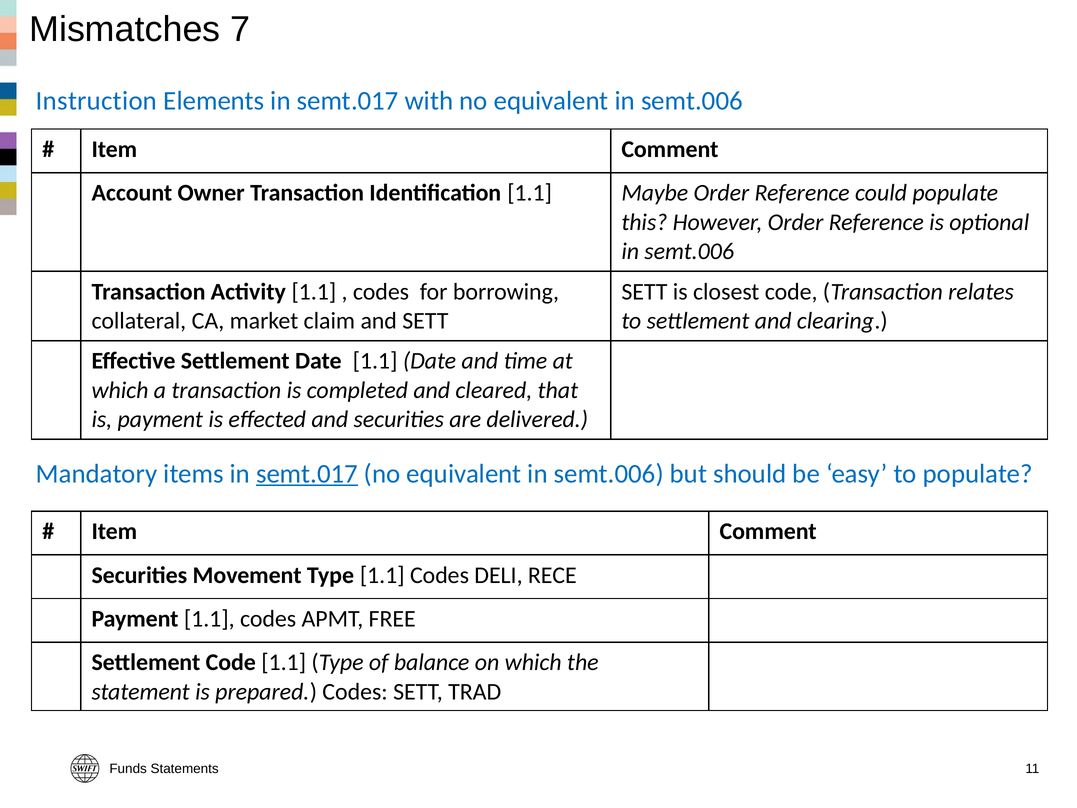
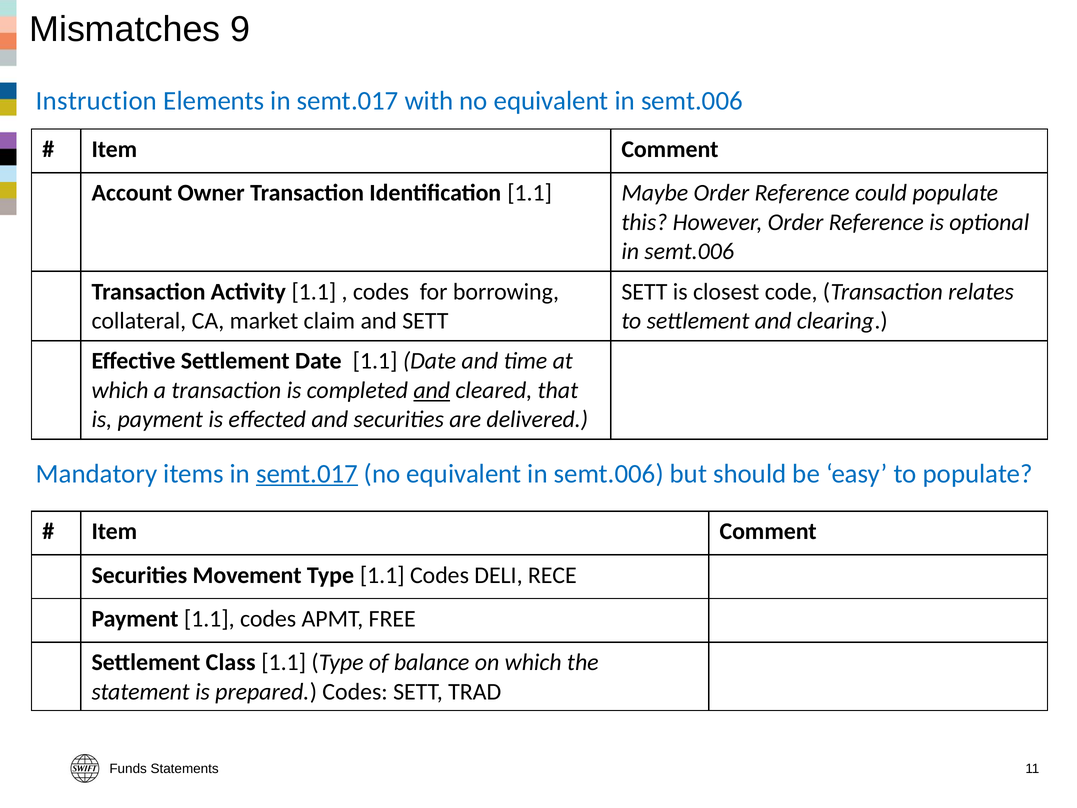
7: 7 -> 9
and at (432, 390) underline: none -> present
Settlement Code: Code -> Class
